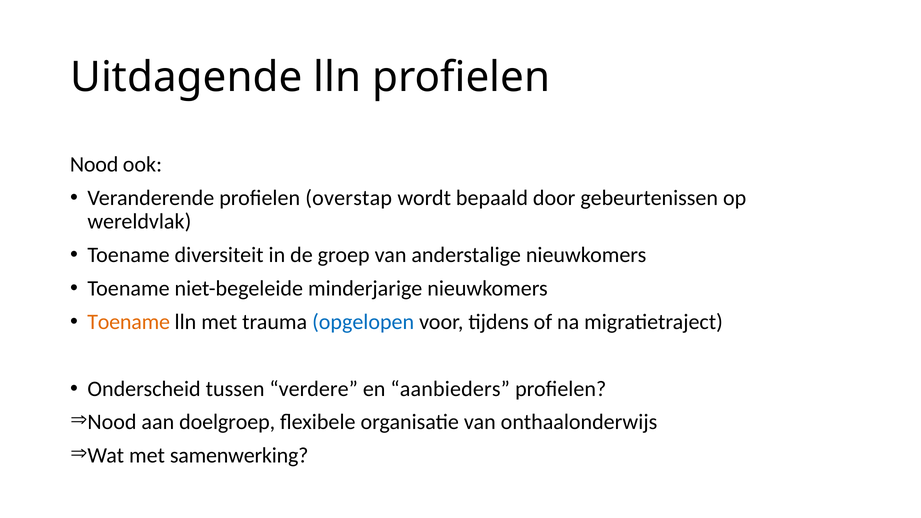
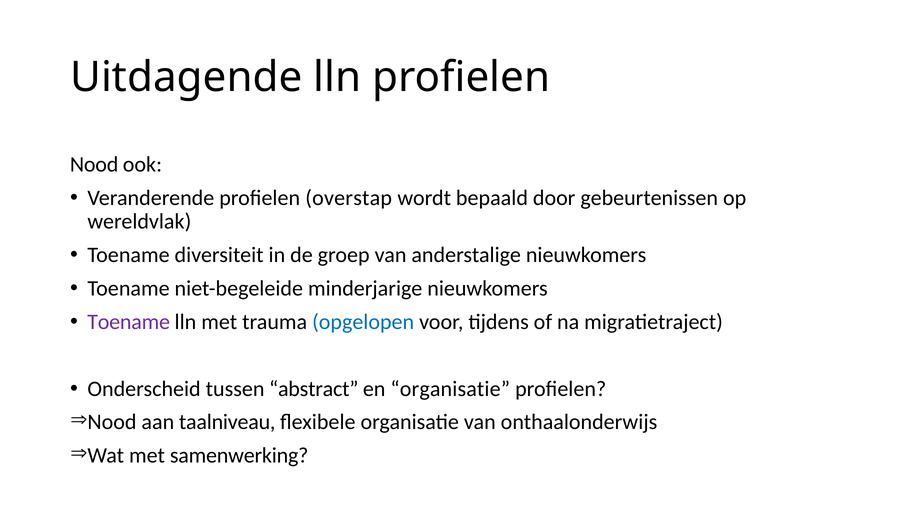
Toename at (129, 322) colour: orange -> purple
verdere: verdere -> abstract
en aanbieders: aanbieders -> organisatie
doelgroep: doelgroep -> taalniveau
